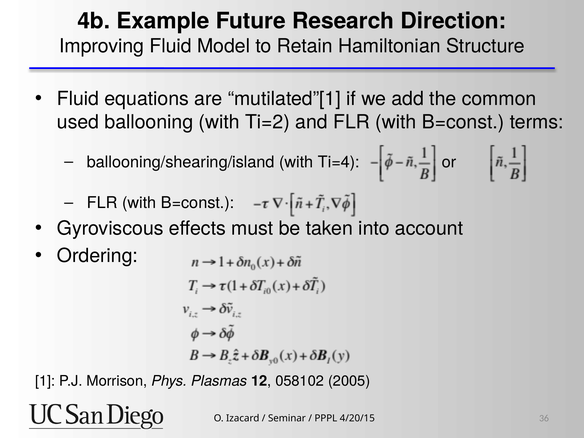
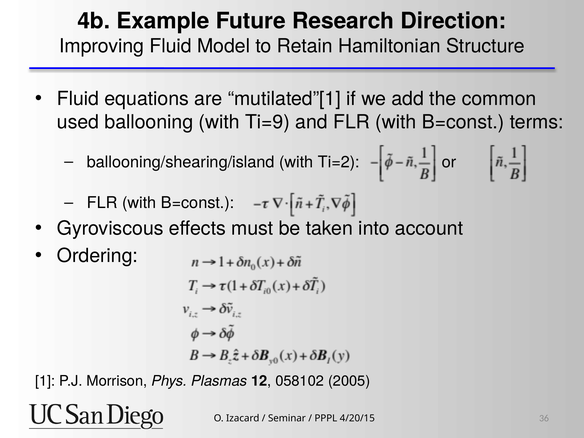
Ti=2: Ti=2 -> Ti=9
Ti=4: Ti=4 -> Ti=2
